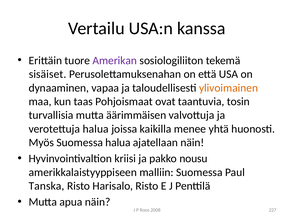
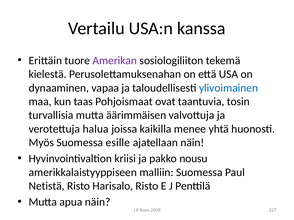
sisäiset: sisäiset -> kielestä
ylivoimainen colour: orange -> blue
Suomessa halua: halua -> esille
Tanska: Tanska -> Netistä
